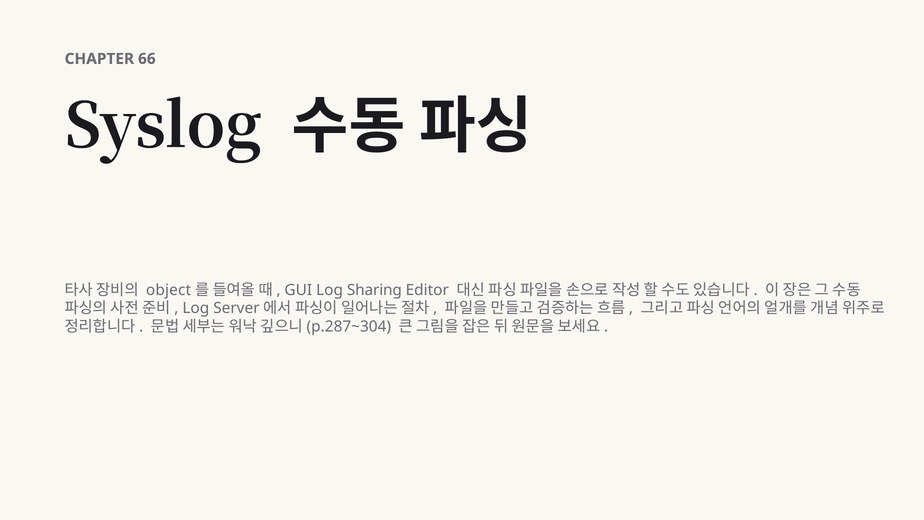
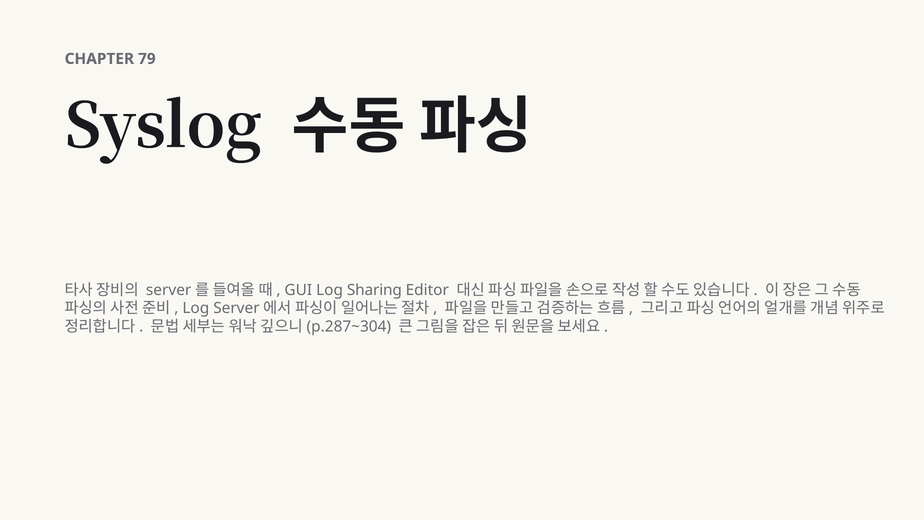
66: 66 -> 79
object at (169, 290): object -> server
